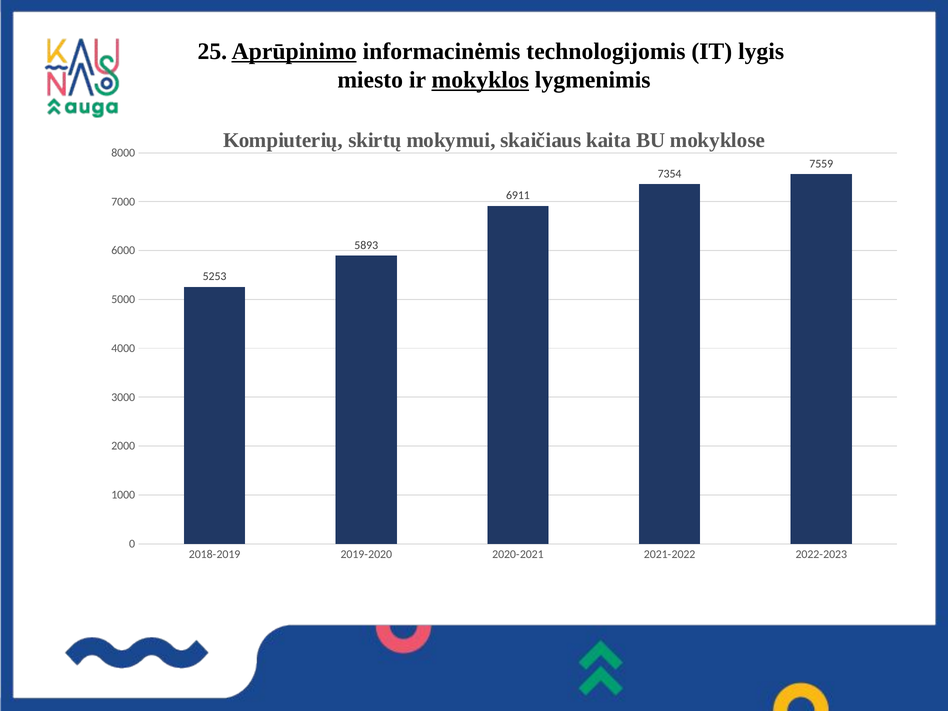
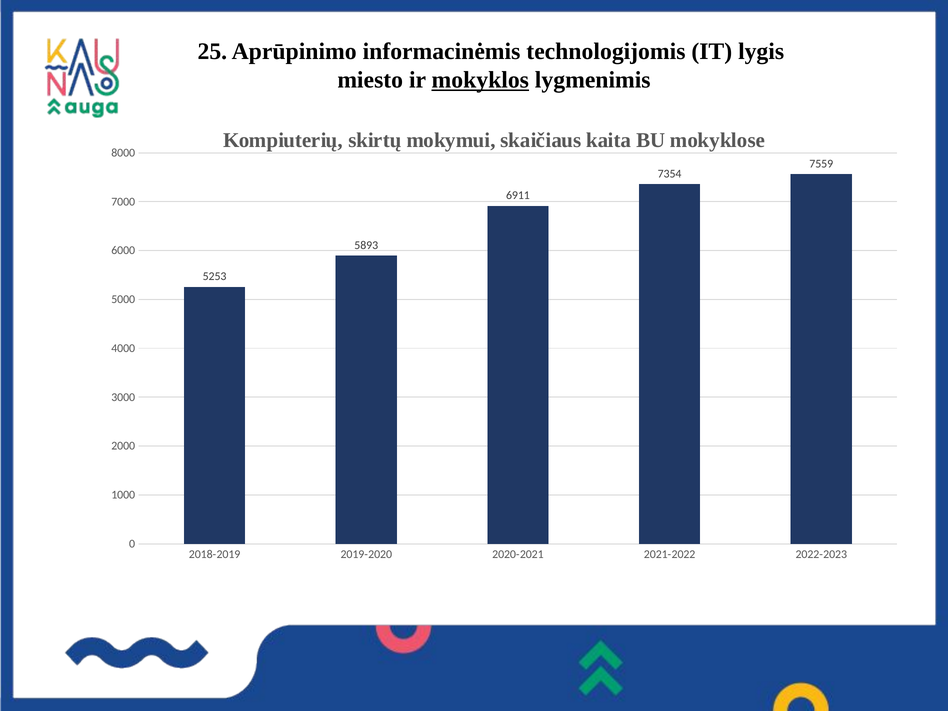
Aprūpinimo underline: present -> none
